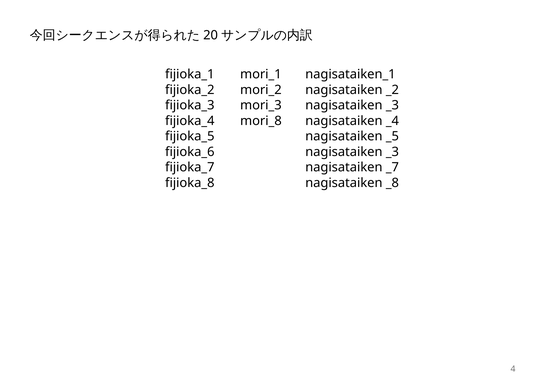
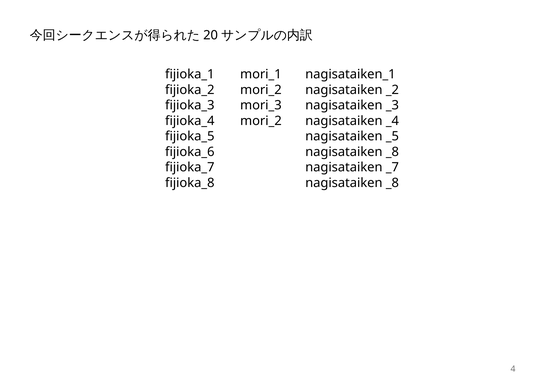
mori_8 at (261, 121): mori_8 -> mori_2
_3 at (392, 152): _3 -> _8
